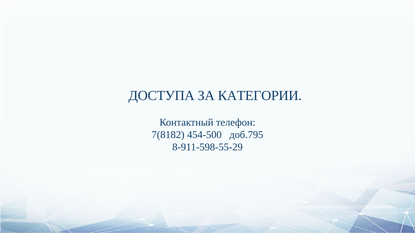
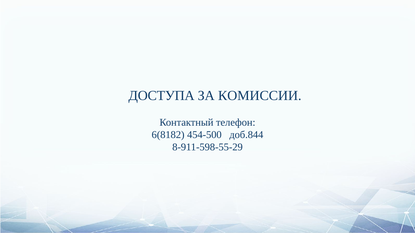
КАТЕГОРИИ: КАТЕГОРИИ -> КОМИССИИ
7(8182: 7(8182 -> 6(8182
доб.795: доб.795 -> доб.844
